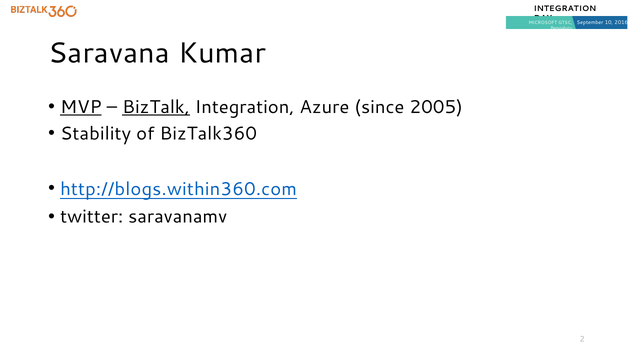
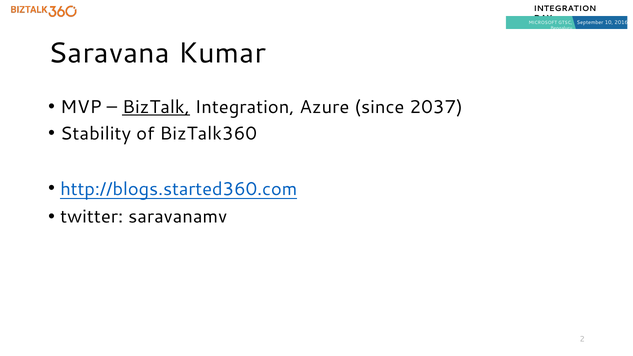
MVP underline: present -> none
2005: 2005 -> 2037
http://blogs.within360.com: http://blogs.within360.com -> http://blogs.started360.com
